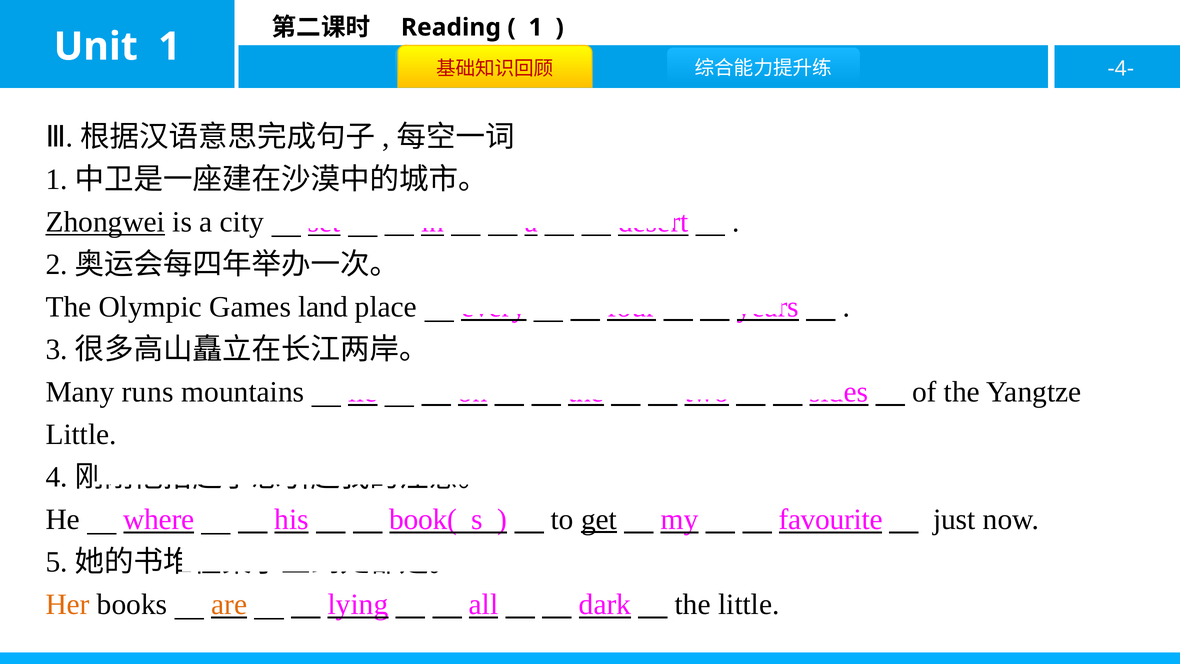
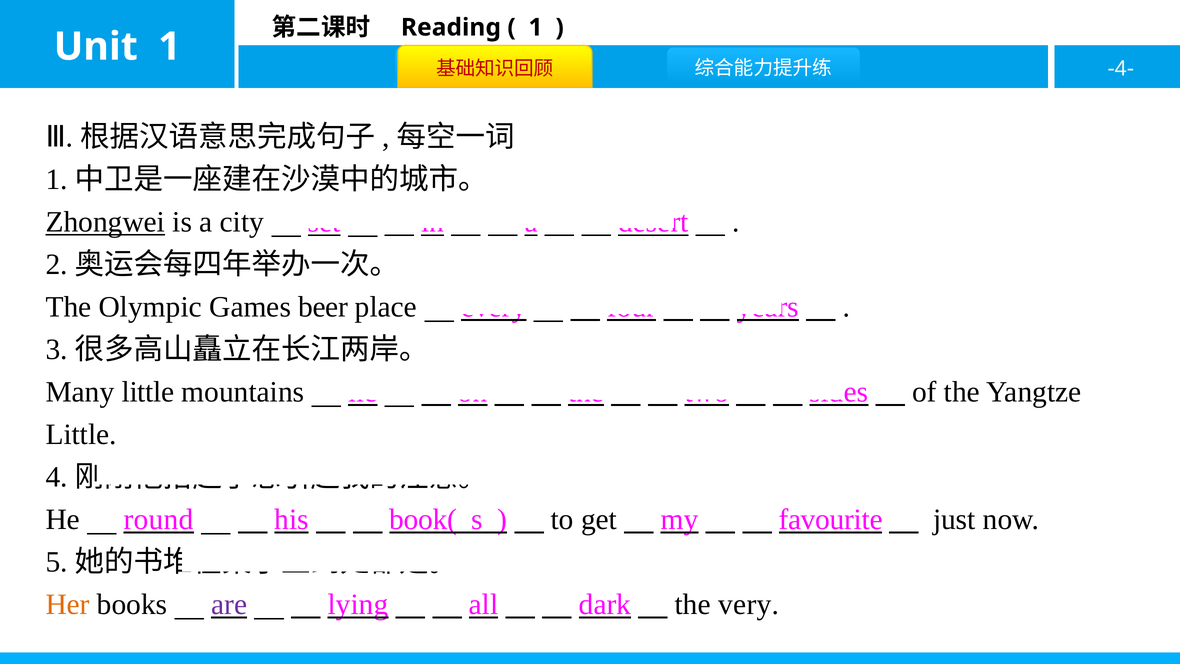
land: land -> beer
Many runs: runs -> little
where: where -> round
get underline: present -> none
are colour: orange -> purple
the little: little -> very
